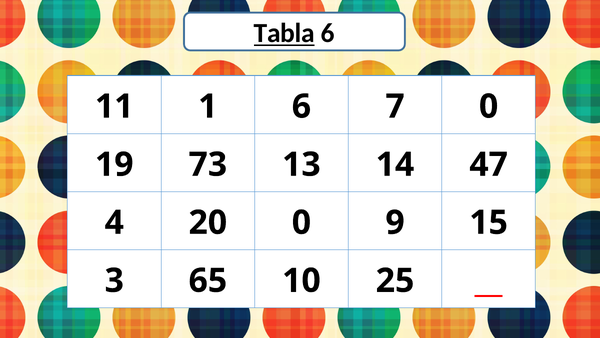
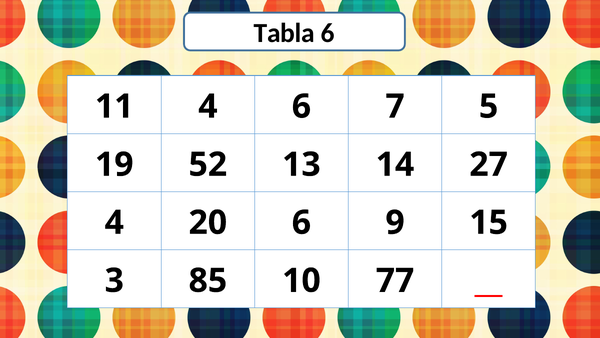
Tabla underline: present -> none
11 1: 1 -> 4
7 0: 0 -> 5
73: 73 -> 52
47: 47 -> 27
20 0: 0 -> 6
65: 65 -> 85
25: 25 -> 77
